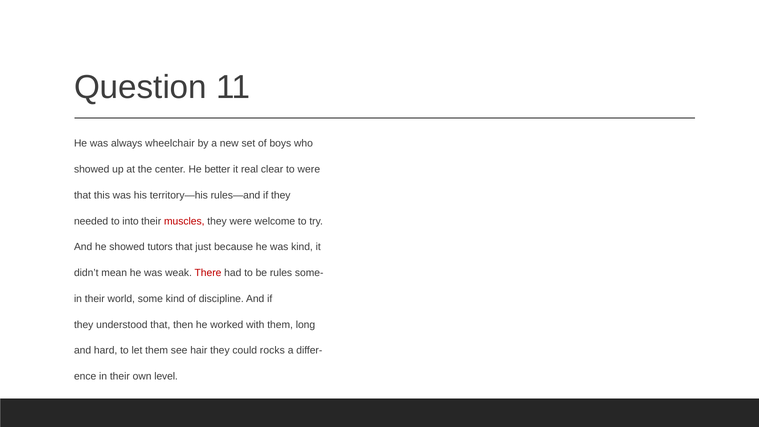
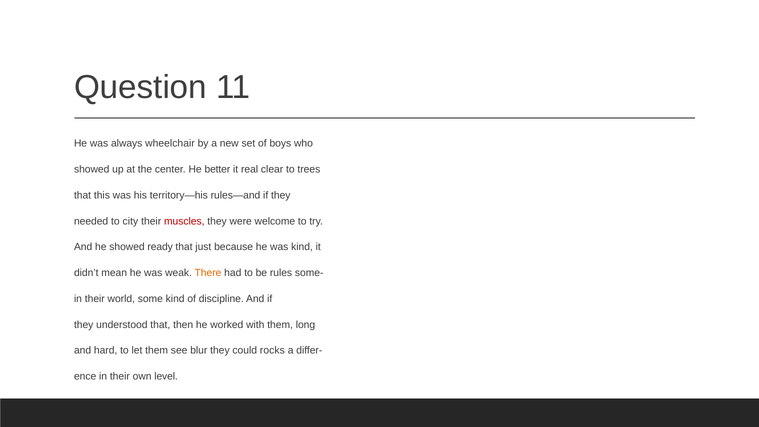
to were: were -> trees
into: into -> city
tutors: tutors -> ready
There colour: red -> orange
hair: hair -> blur
